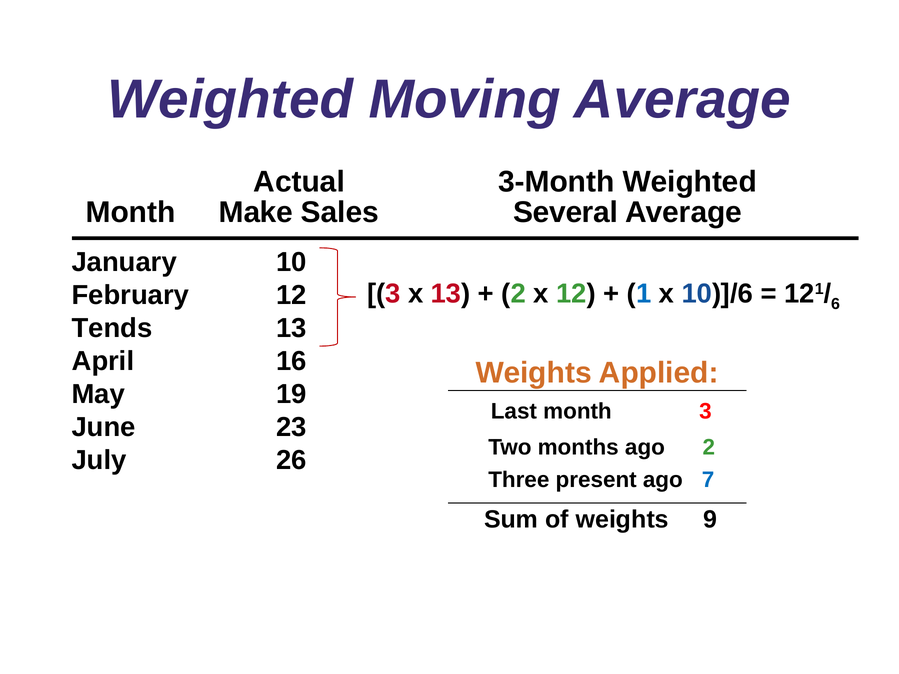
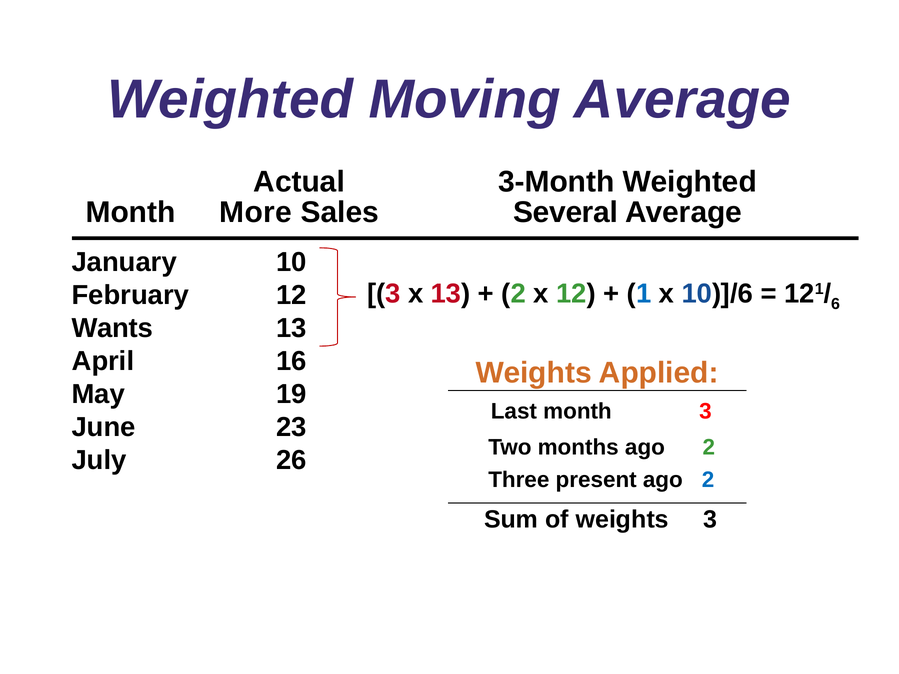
Make: Make -> More
Tends: Tends -> Wants
7 at (708, 480): 7 -> 2
weights 9: 9 -> 3
